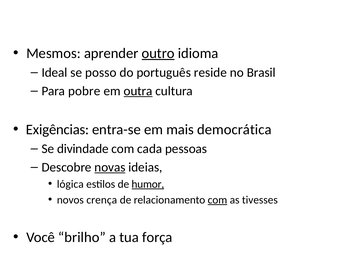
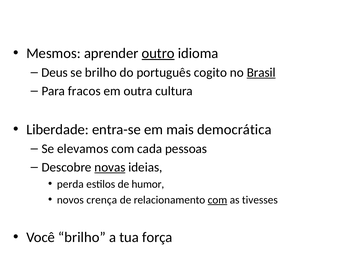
Ideal: Ideal -> Deus
se posso: posso -> brilho
reside: reside -> cogito
Brasil underline: none -> present
pobre: pobre -> fracos
outra underline: present -> none
Exigências: Exigências -> Liberdade
divindade: divindade -> elevamos
lógica: lógica -> perda
humor underline: present -> none
